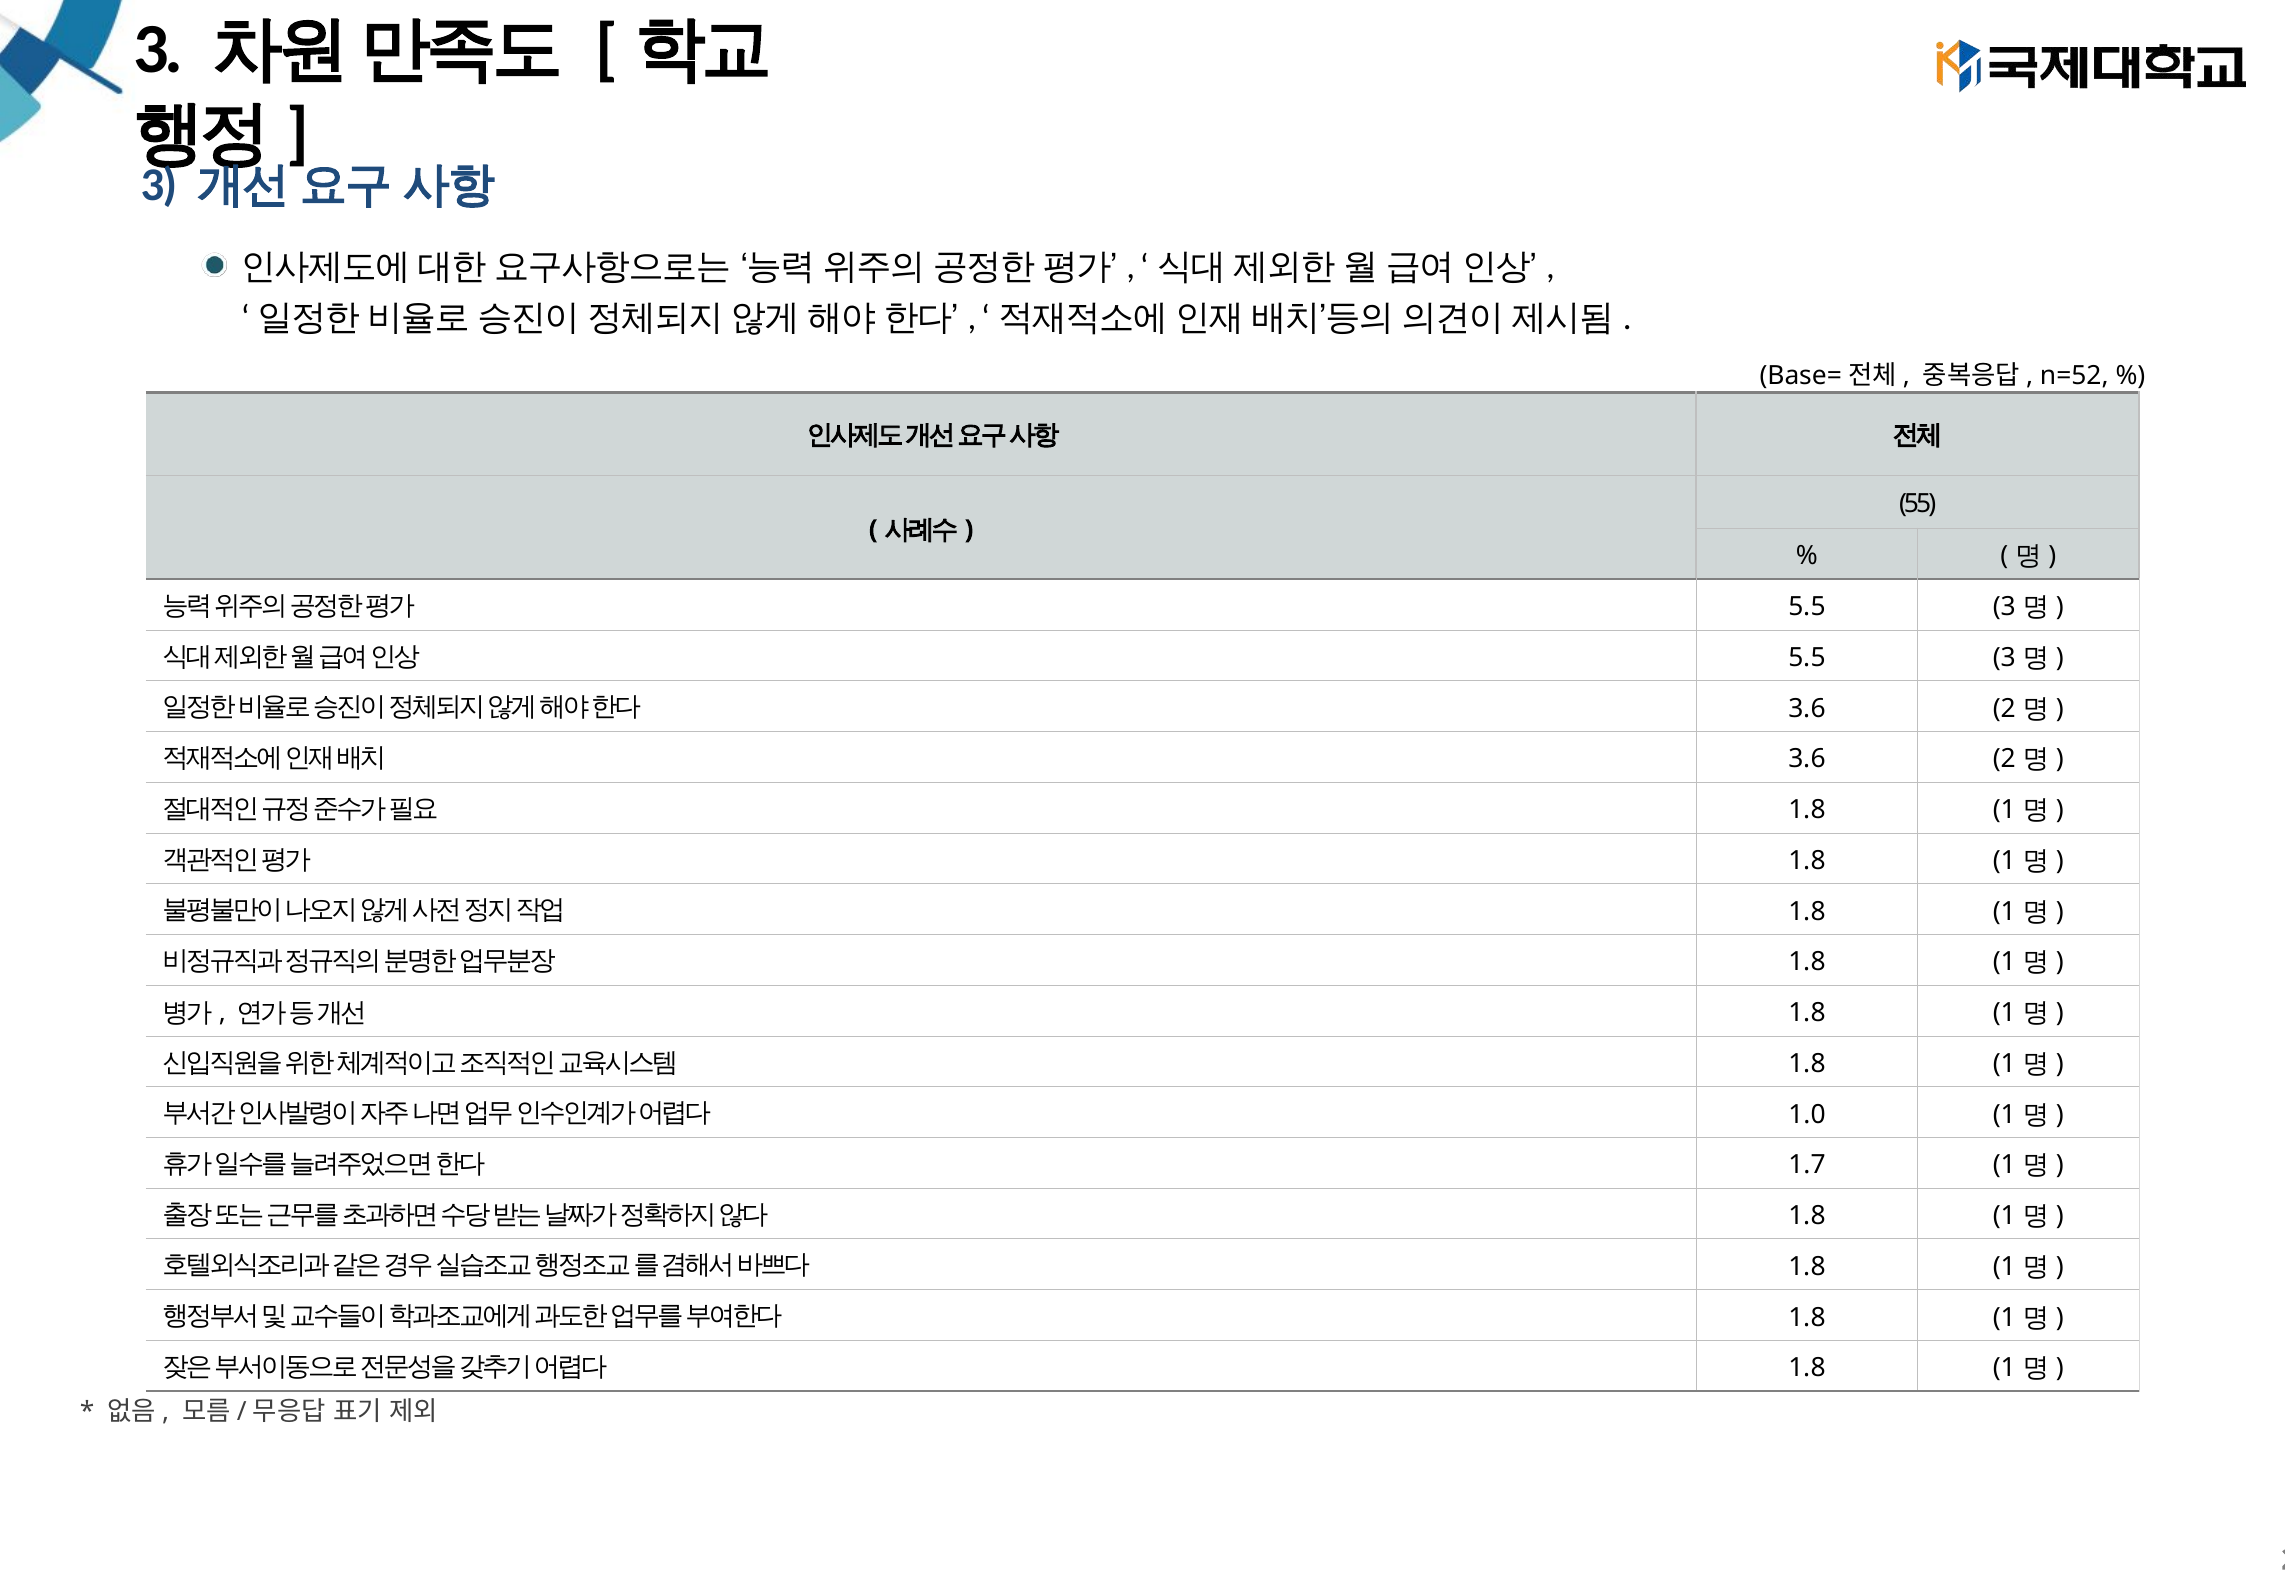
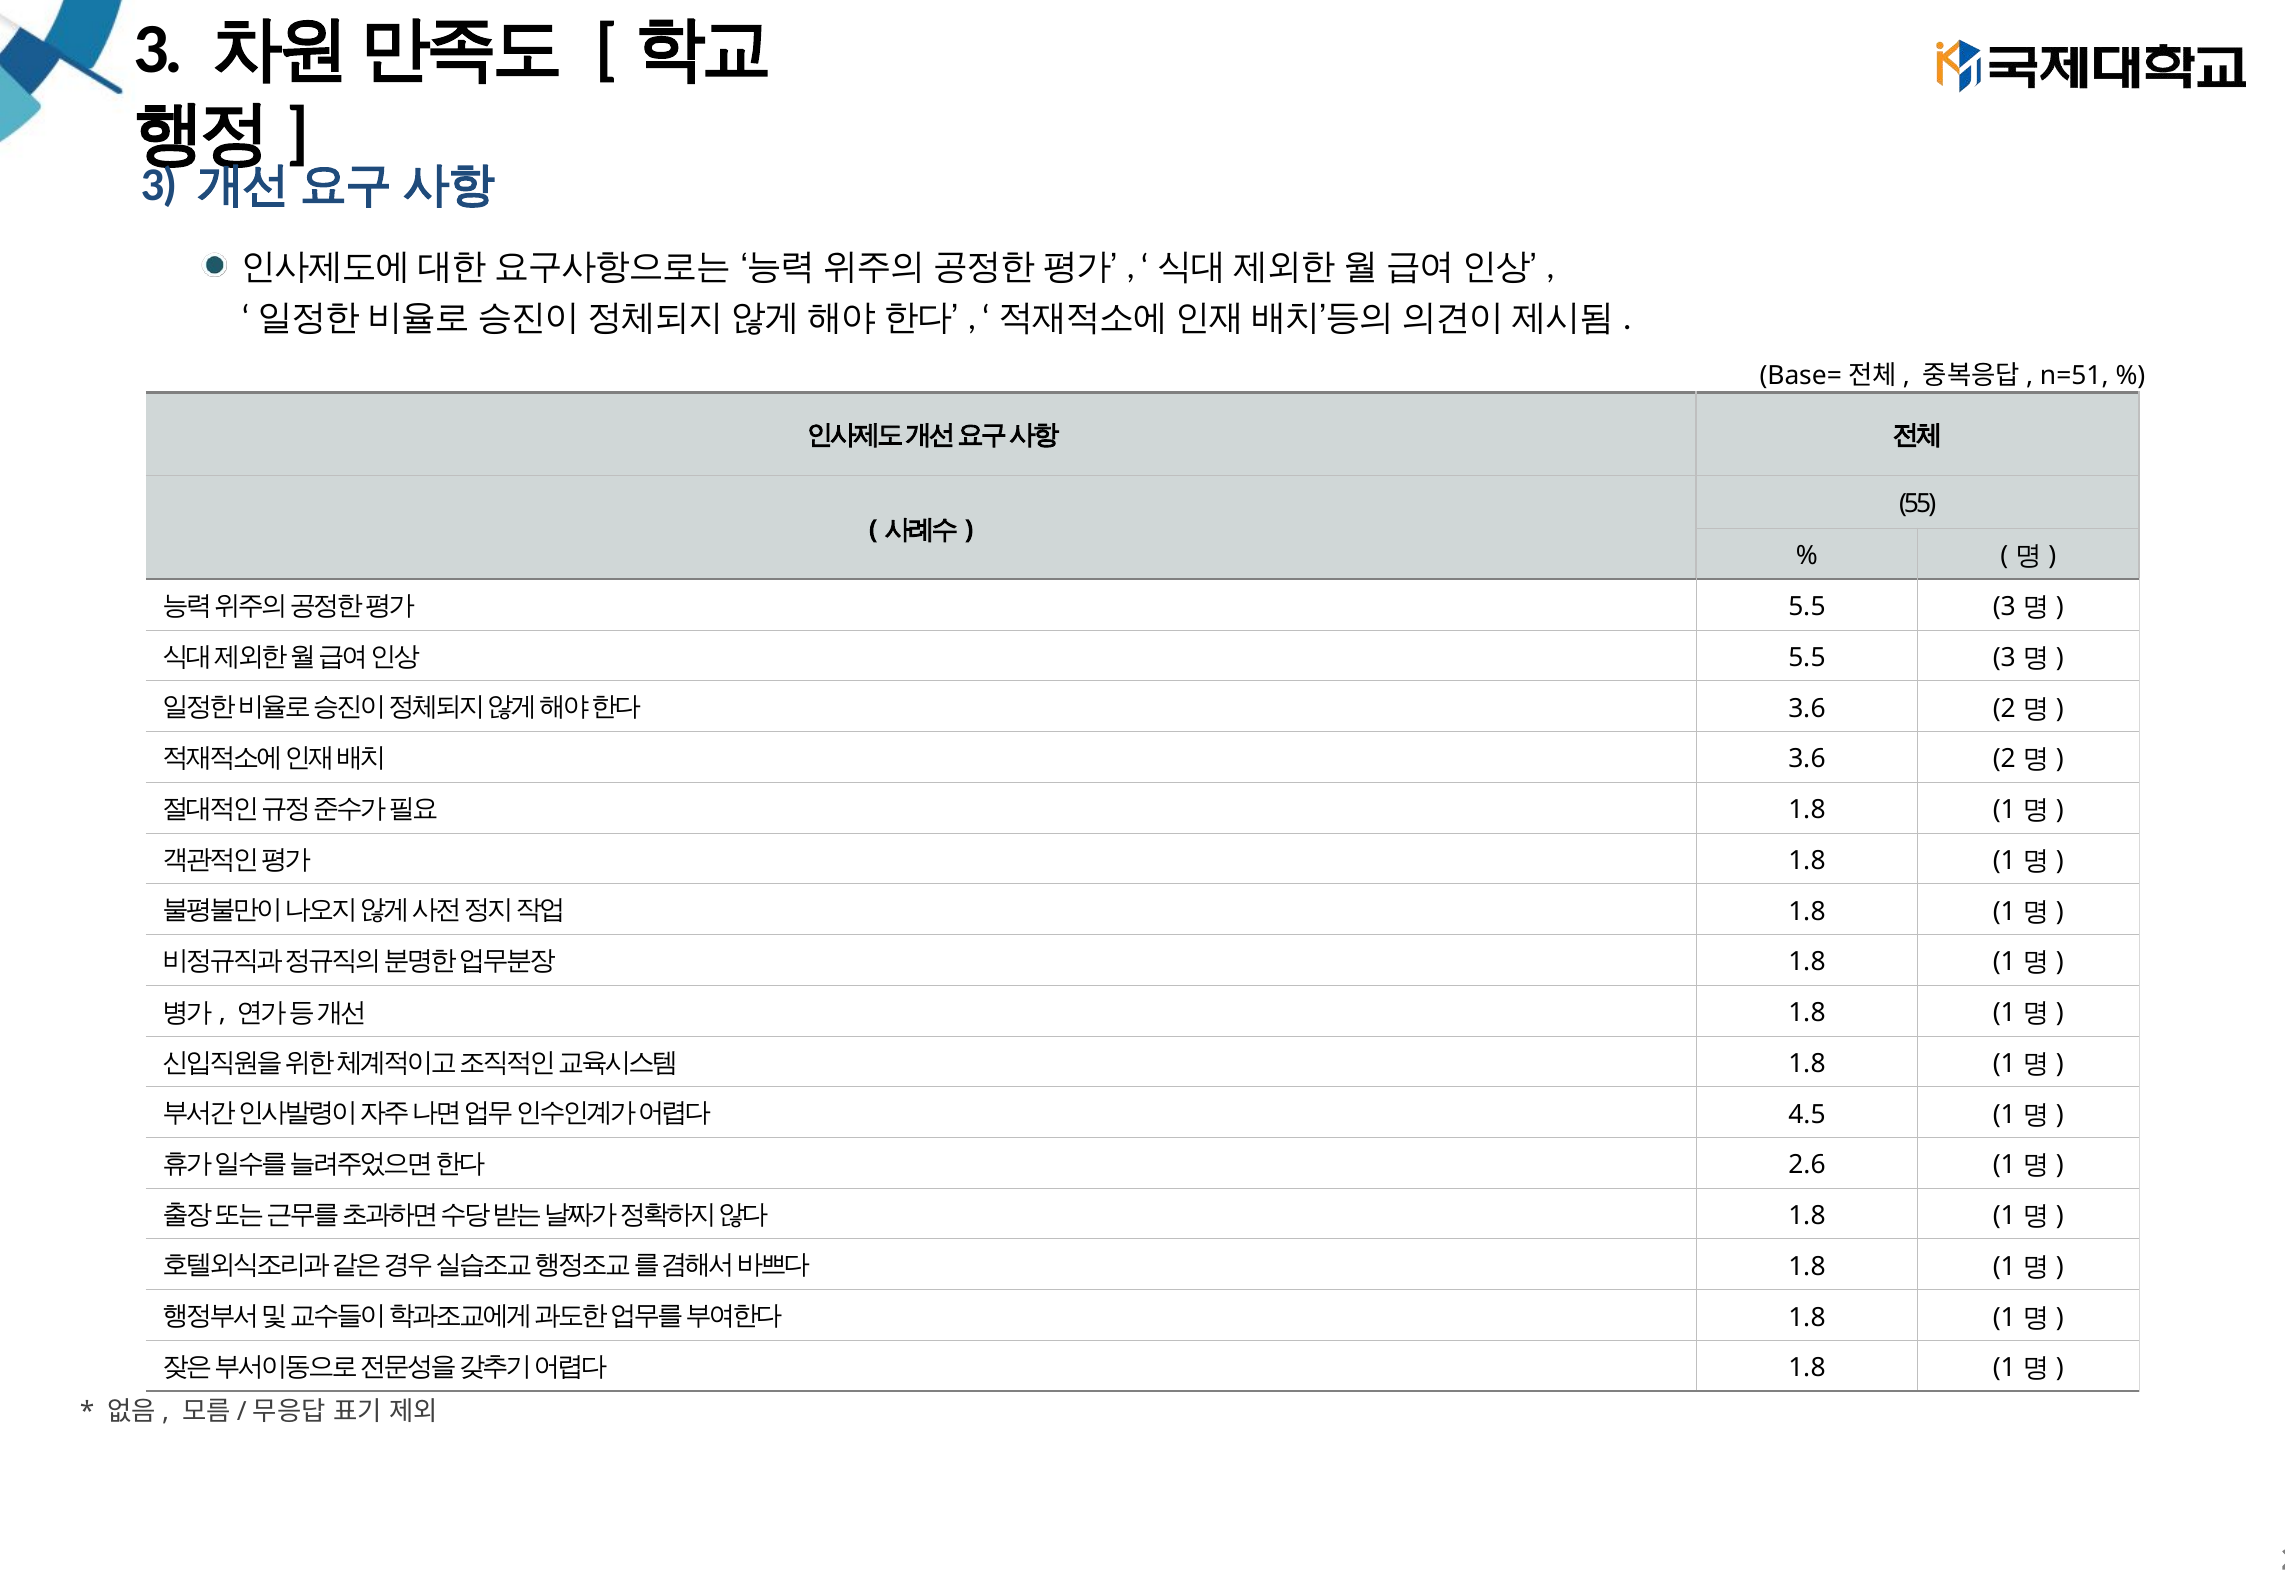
n=52: n=52 -> n=51
1.0: 1.0 -> 4.5
1.7: 1.7 -> 2.6
